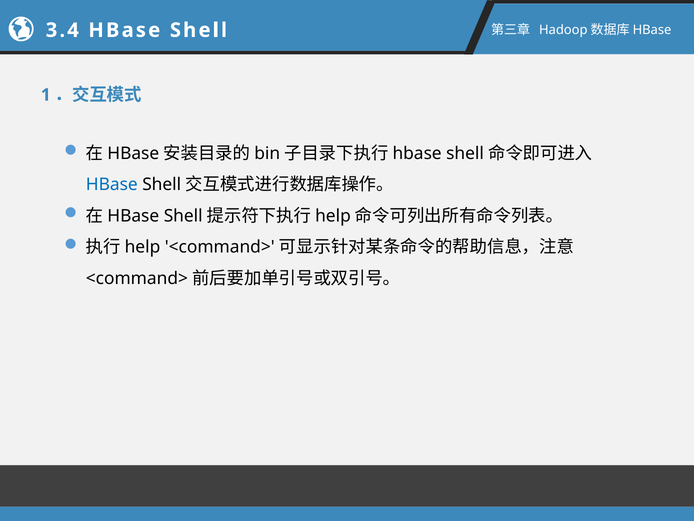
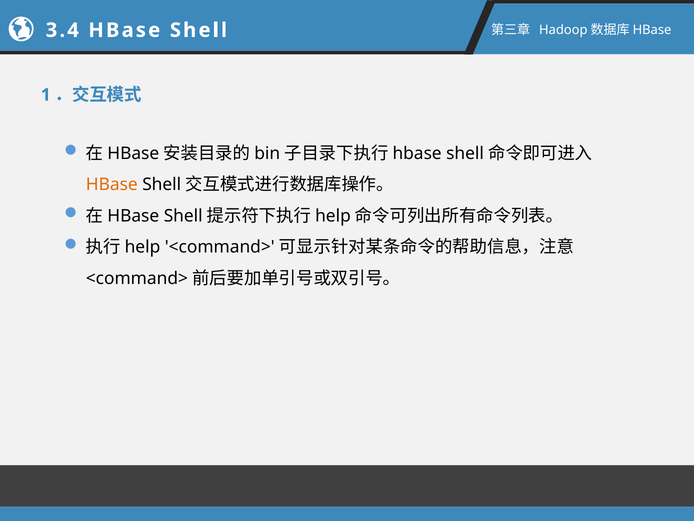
HBase at (112, 184) colour: blue -> orange
